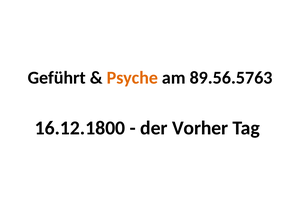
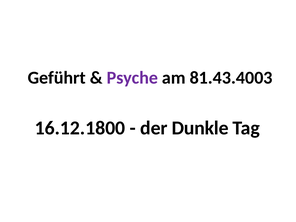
Psyche colour: orange -> purple
89.56.5763: 89.56.5763 -> 81.43.4003
Vorher: Vorher -> Dunkle
